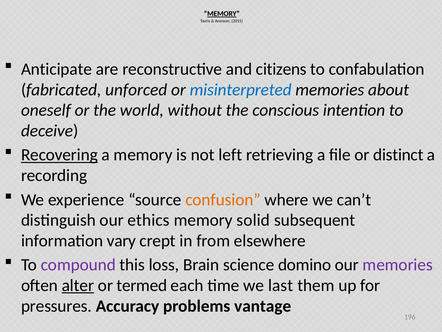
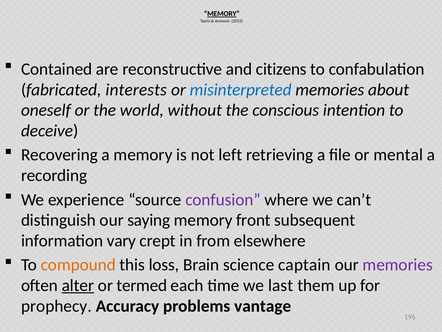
Anticipate: Anticipate -> Contained
unforced: unforced -> interests
Recovering underline: present -> none
distinct: distinct -> mental
confusion colour: orange -> purple
ethics: ethics -> saying
solid: solid -> front
compound colour: purple -> orange
domino: domino -> captain
pressures: pressures -> prophecy
